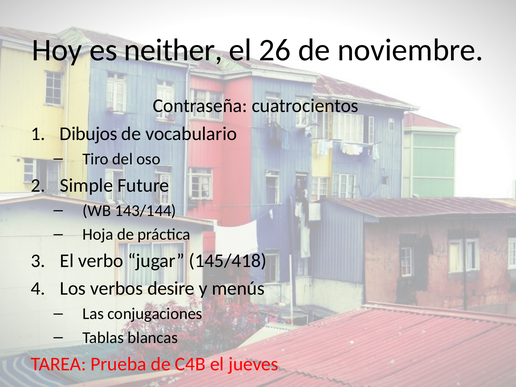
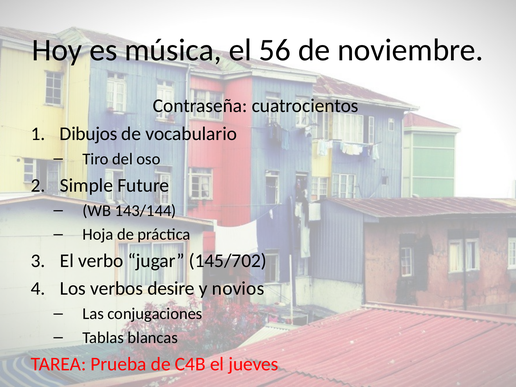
neither: neither -> música
26: 26 -> 56
145/418: 145/418 -> 145/702
menús: menús -> novios
